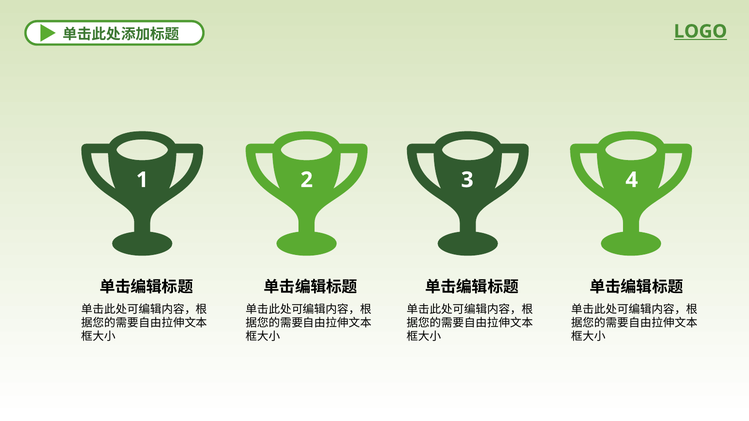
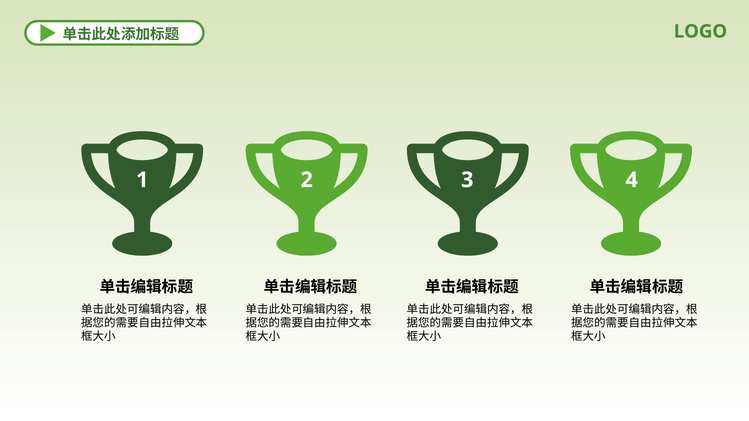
LOGO underline: present -> none
